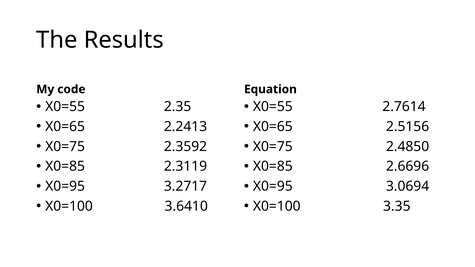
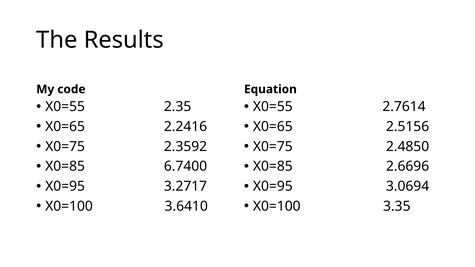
2.2413: 2.2413 -> 2.2416
2.3119: 2.3119 -> 6.7400
